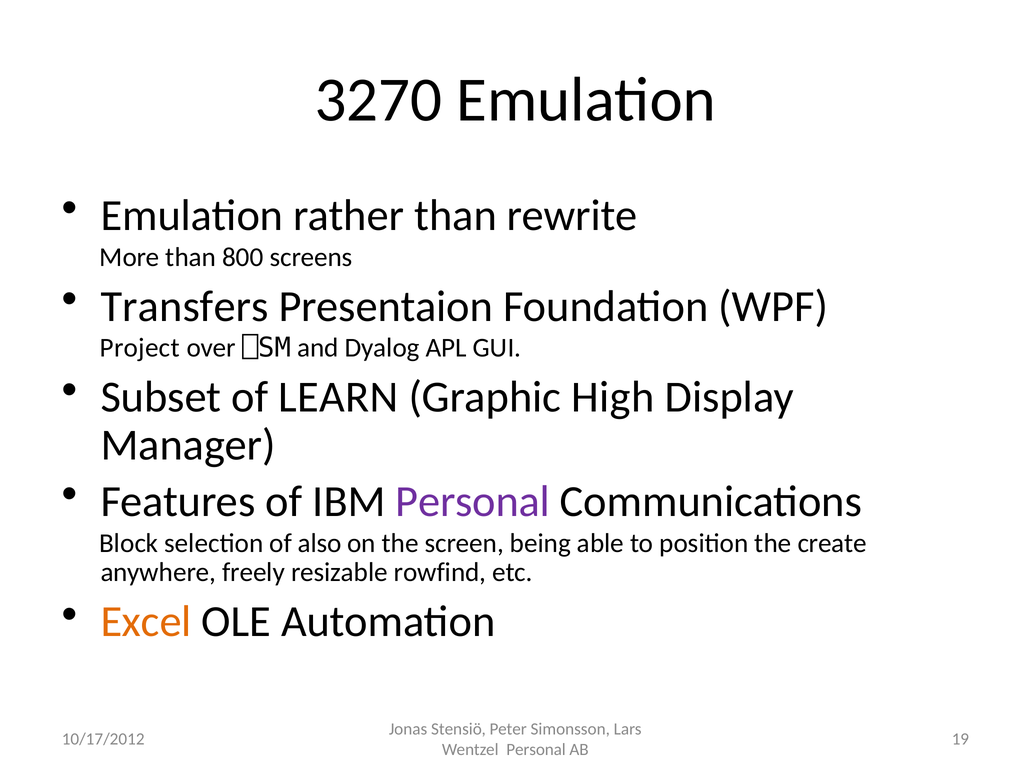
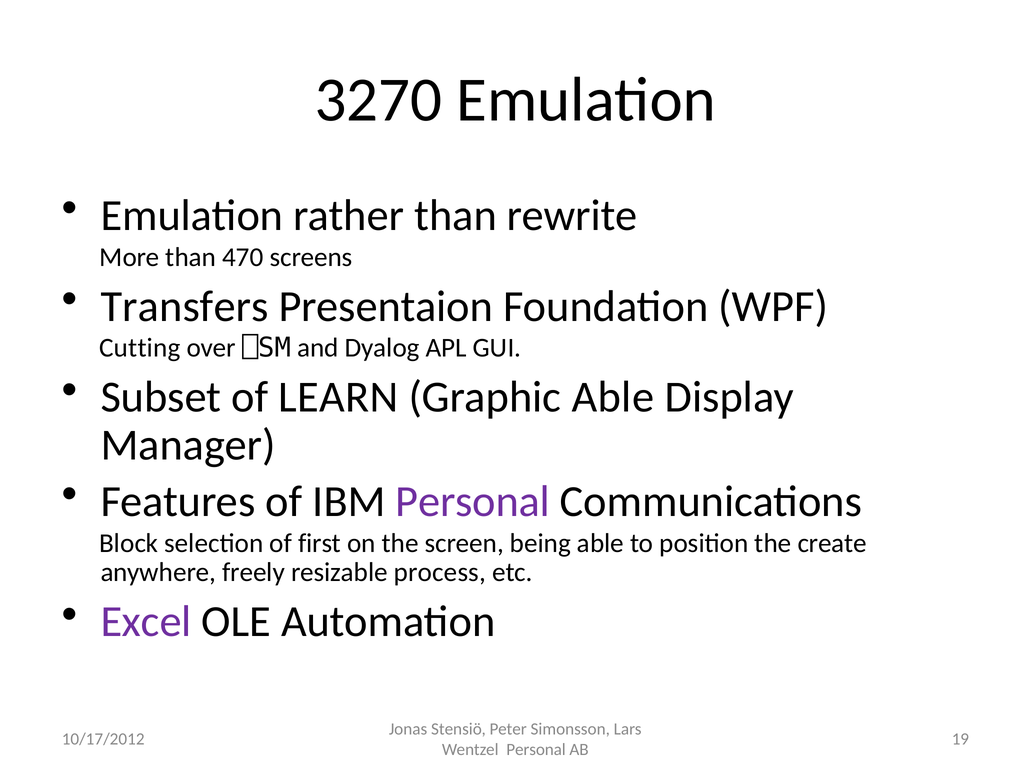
800: 800 -> 470
Project: Project -> Cutting
Graphic High: High -> Able
also: also -> first
rowfind: rowfind -> process
Excel colour: orange -> purple
